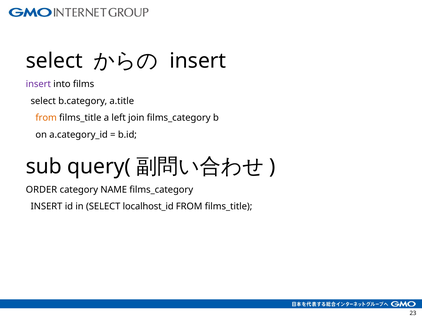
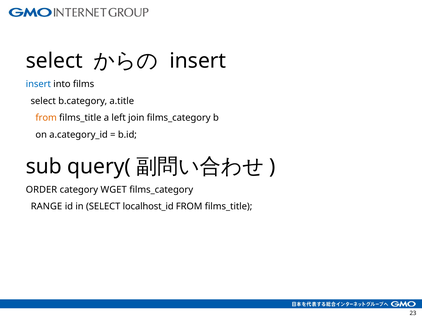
insert at (38, 84) colour: purple -> blue
NAME: NAME -> WGET
INSERT at (46, 206): INSERT -> RANGE
